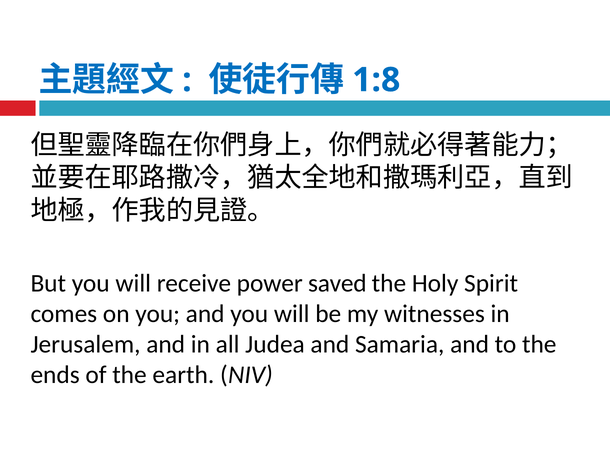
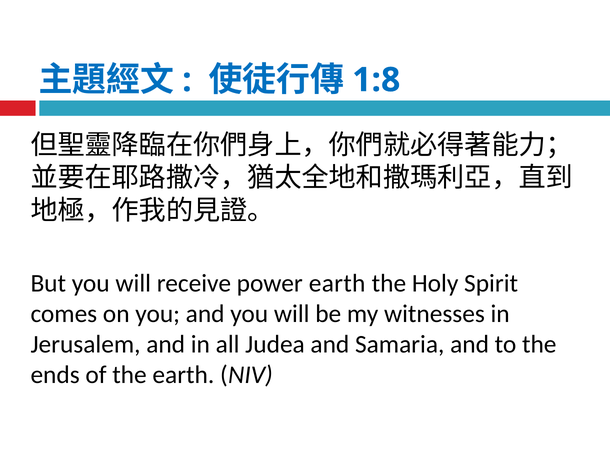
power saved: saved -> earth
